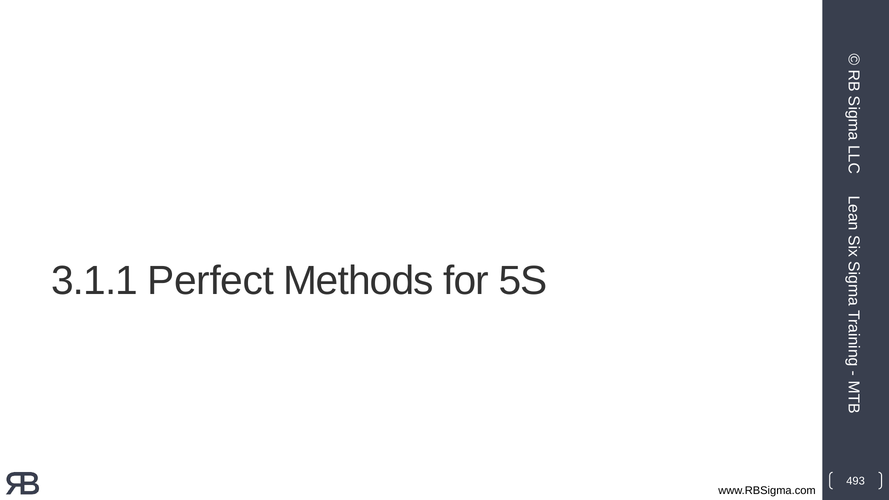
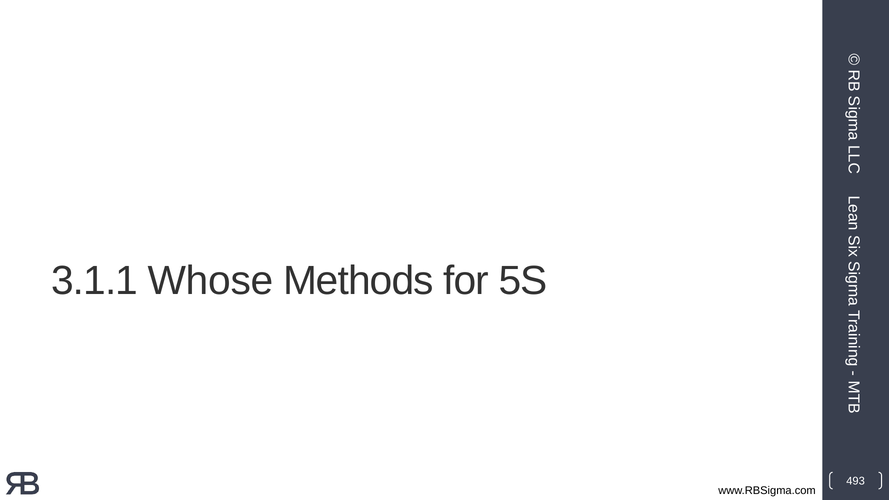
Perfect: Perfect -> Whose
